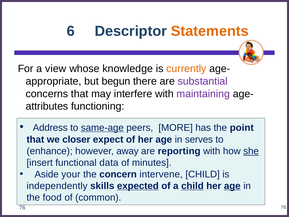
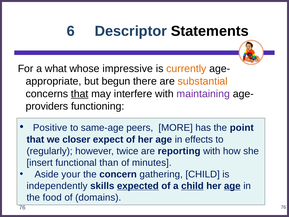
Statements colour: orange -> black
view: view -> what
knowledge: knowledge -> impressive
substantial colour: purple -> orange
that at (80, 94) underline: none -> present
attributes: attributes -> providers
Address: Address -> Positive
same-age underline: present -> none
serves: serves -> effects
enhance: enhance -> regularly
away: away -> twice
she underline: present -> none
data: data -> than
intervene: intervene -> gathering
common: common -> domains
